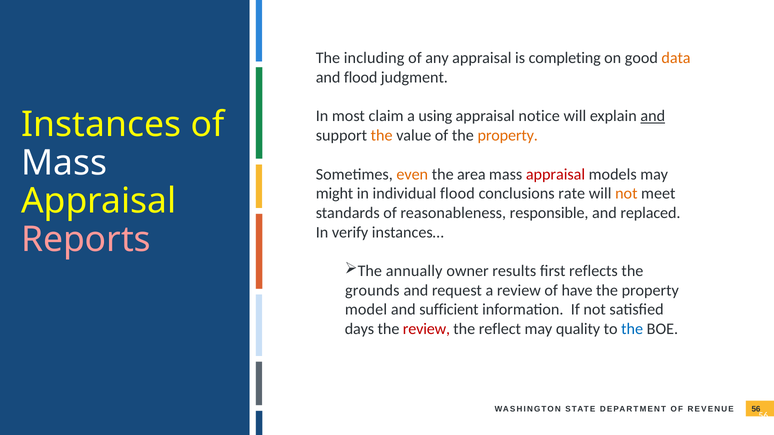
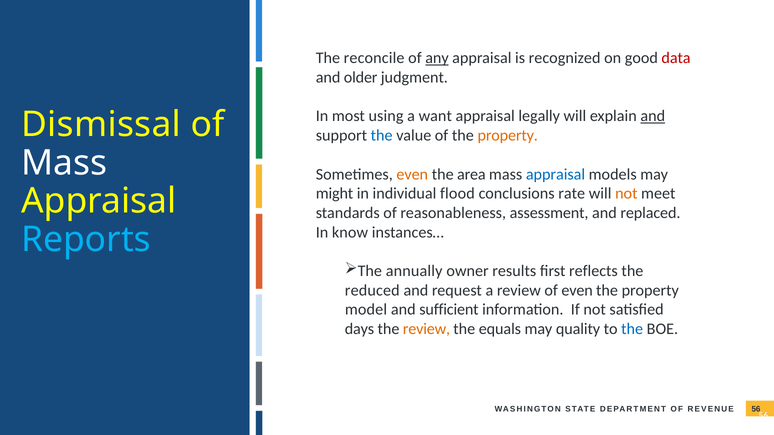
including: including -> reconcile
any underline: none -> present
completing: completing -> recognized
data colour: orange -> red
and flood: flood -> older
claim: claim -> using
using: using -> want
notice: notice -> legally
Instances: Instances -> Dismissal
the at (382, 136) colour: orange -> blue
appraisal at (556, 174) colour: red -> blue
responsible: responsible -> assessment
verify: verify -> know
Reports colour: pink -> light blue
grounds: grounds -> reduced
of have: have -> even
review at (426, 329) colour: red -> orange
reflect: reflect -> equals
